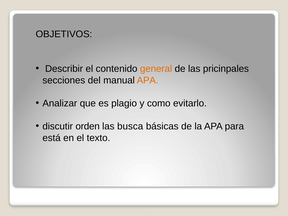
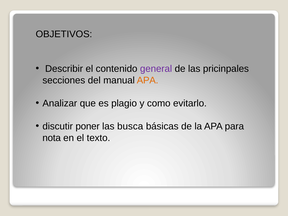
general colour: orange -> purple
orden: orden -> poner
está: está -> nota
